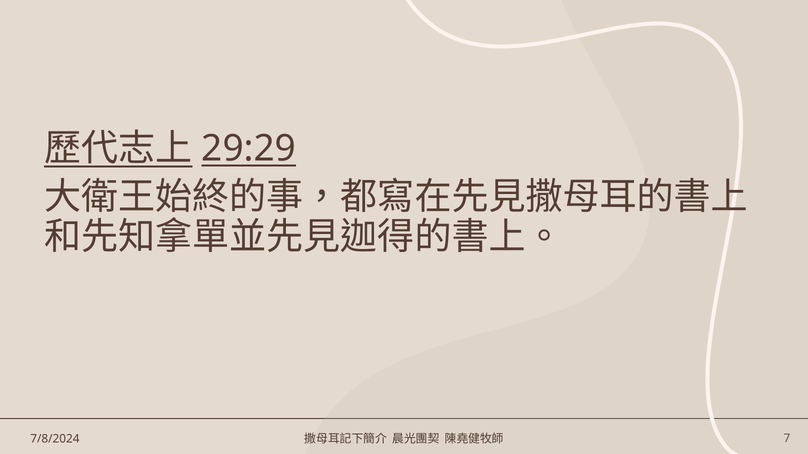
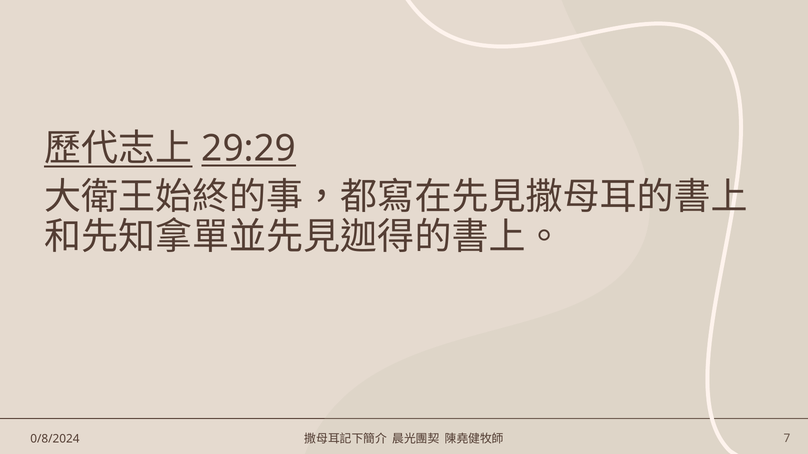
7/8/2024: 7/8/2024 -> 0/8/2024
